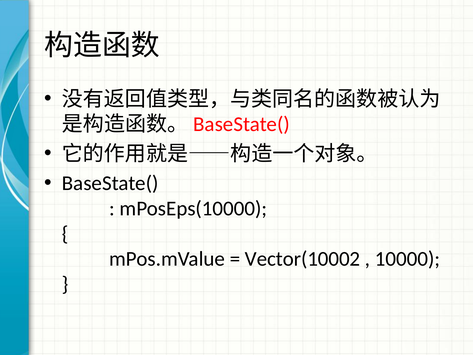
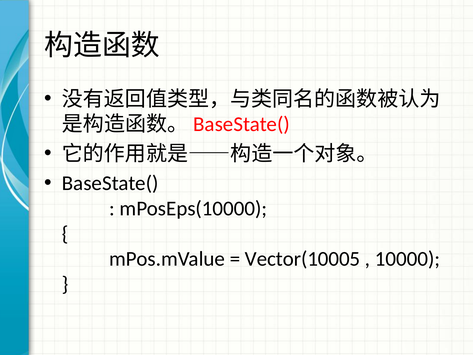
Vector(10002: Vector(10002 -> Vector(10005
